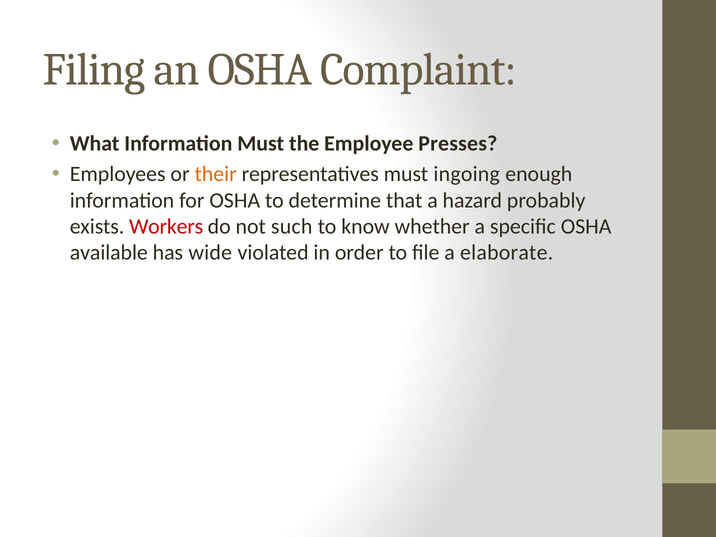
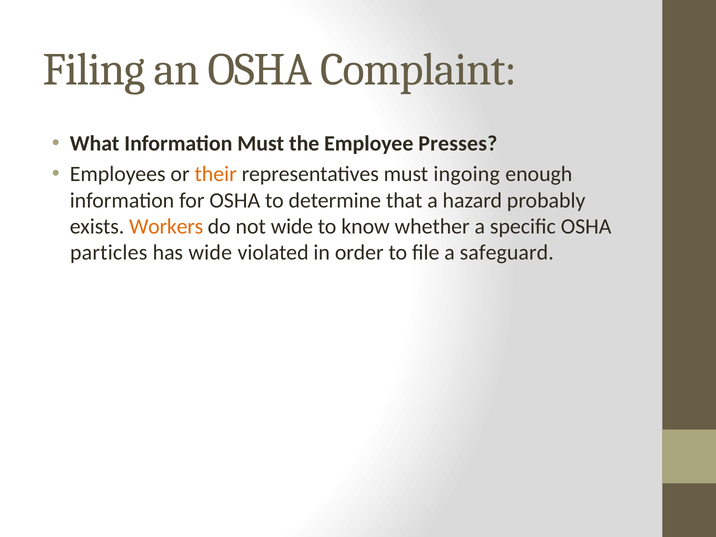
Workers colour: red -> orange
not such: such -> wide
available: available -> particles
elaborate: elaborate -> safeguard
